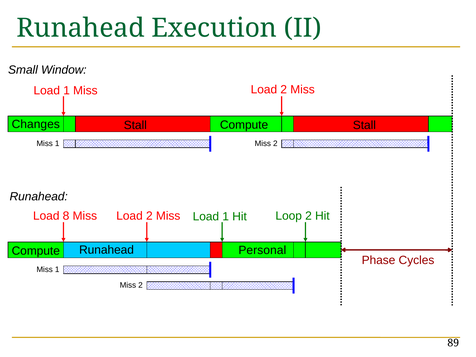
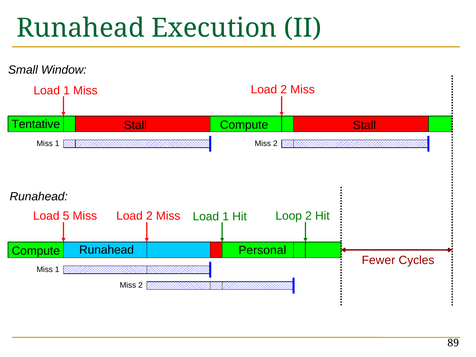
Changes: Changes -> Tentative
8: 8 -> 5
Phase: Phase -> Fewer
